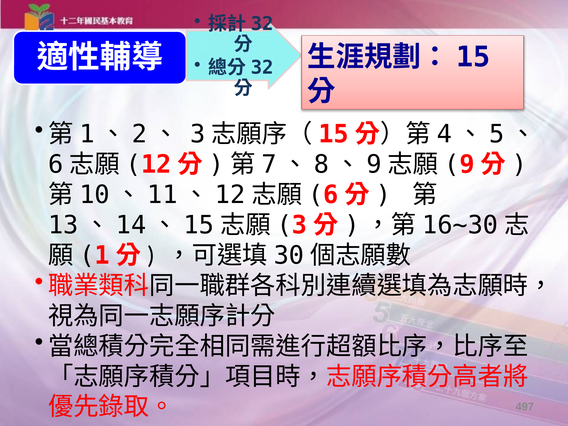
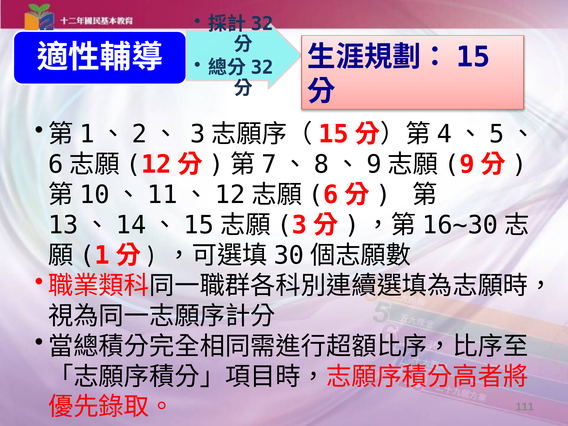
497: 497 -> 111
